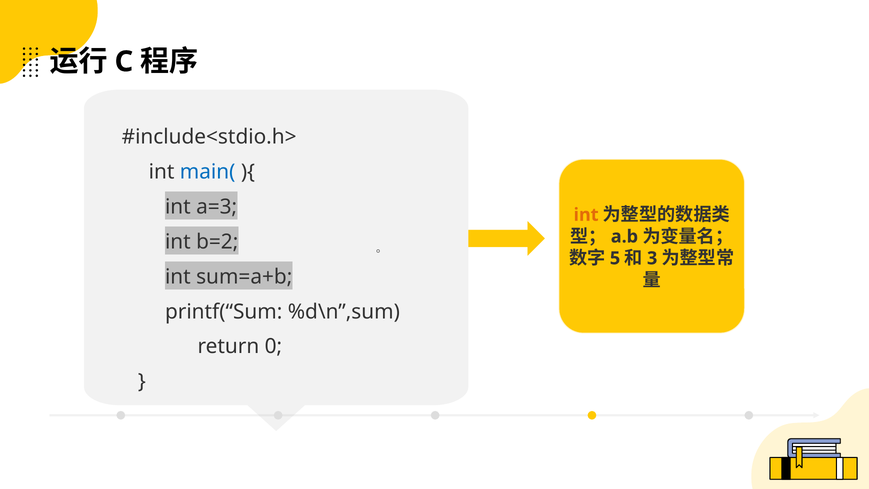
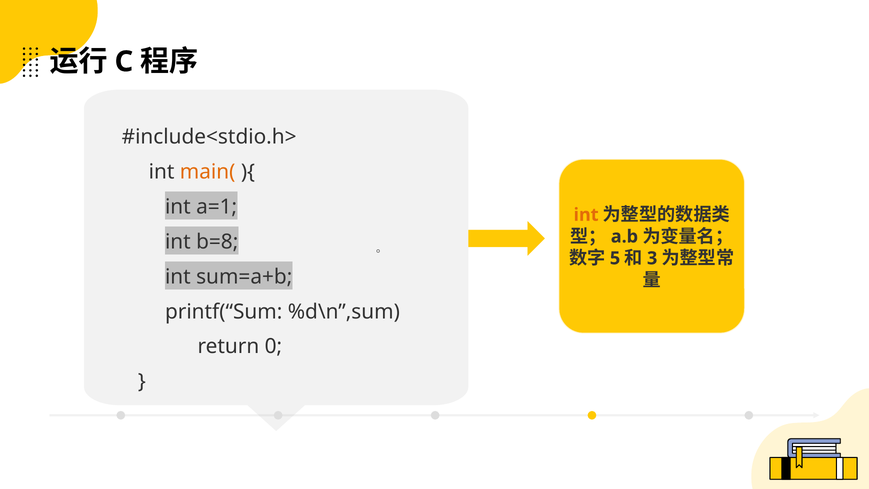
main( colour: blue -> orange
a=3: a=3 -> a=1
b=2: b=2 -> b=8
